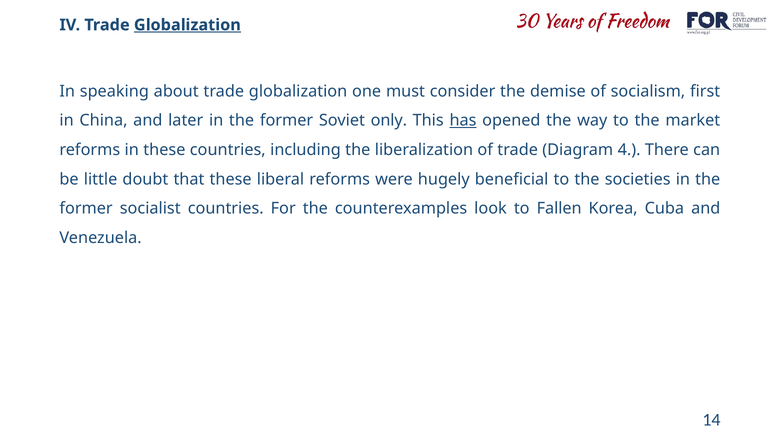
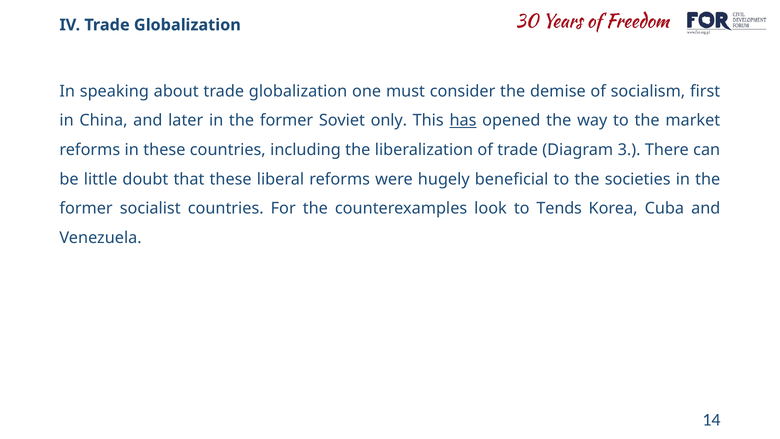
Globalization at (187, 25) underline: present -> none
4: 4 -> 3
Fallen: Fallen -> Tends
